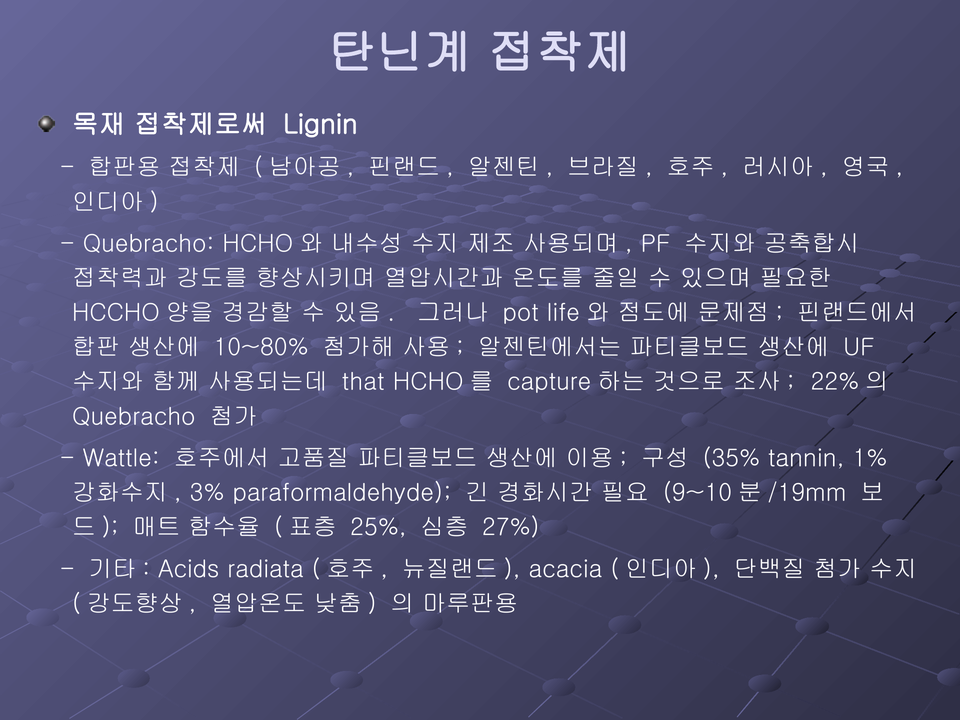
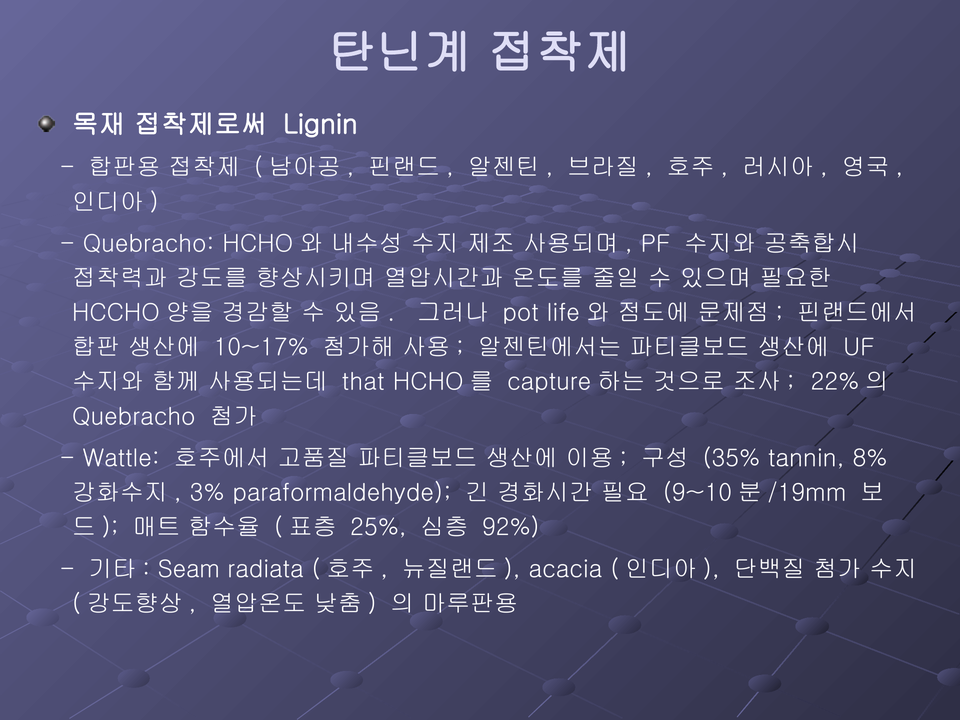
10~80%: 10~80% -> 10~17%
1%: 1% -> 8%
27%: 27% -> 92%
Acids: Acids -> Seam
